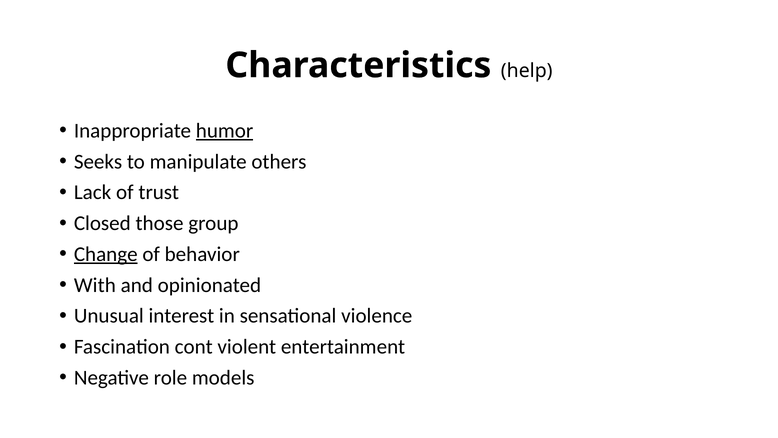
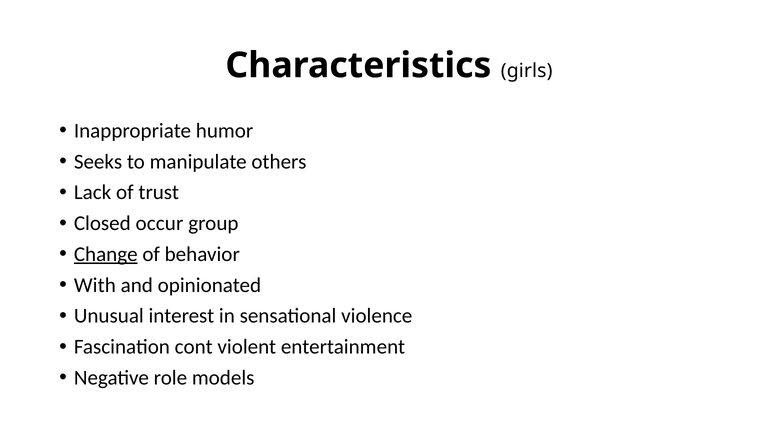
help: help -> girls
humor underline: present -> none
those: those -> occur
